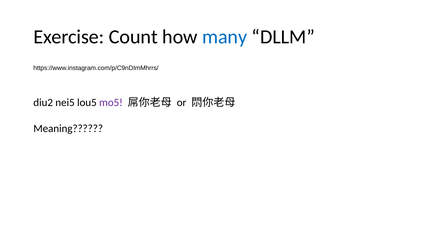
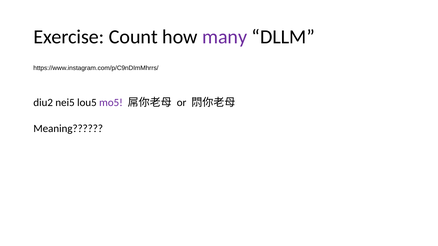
many colour: blue -> purple
